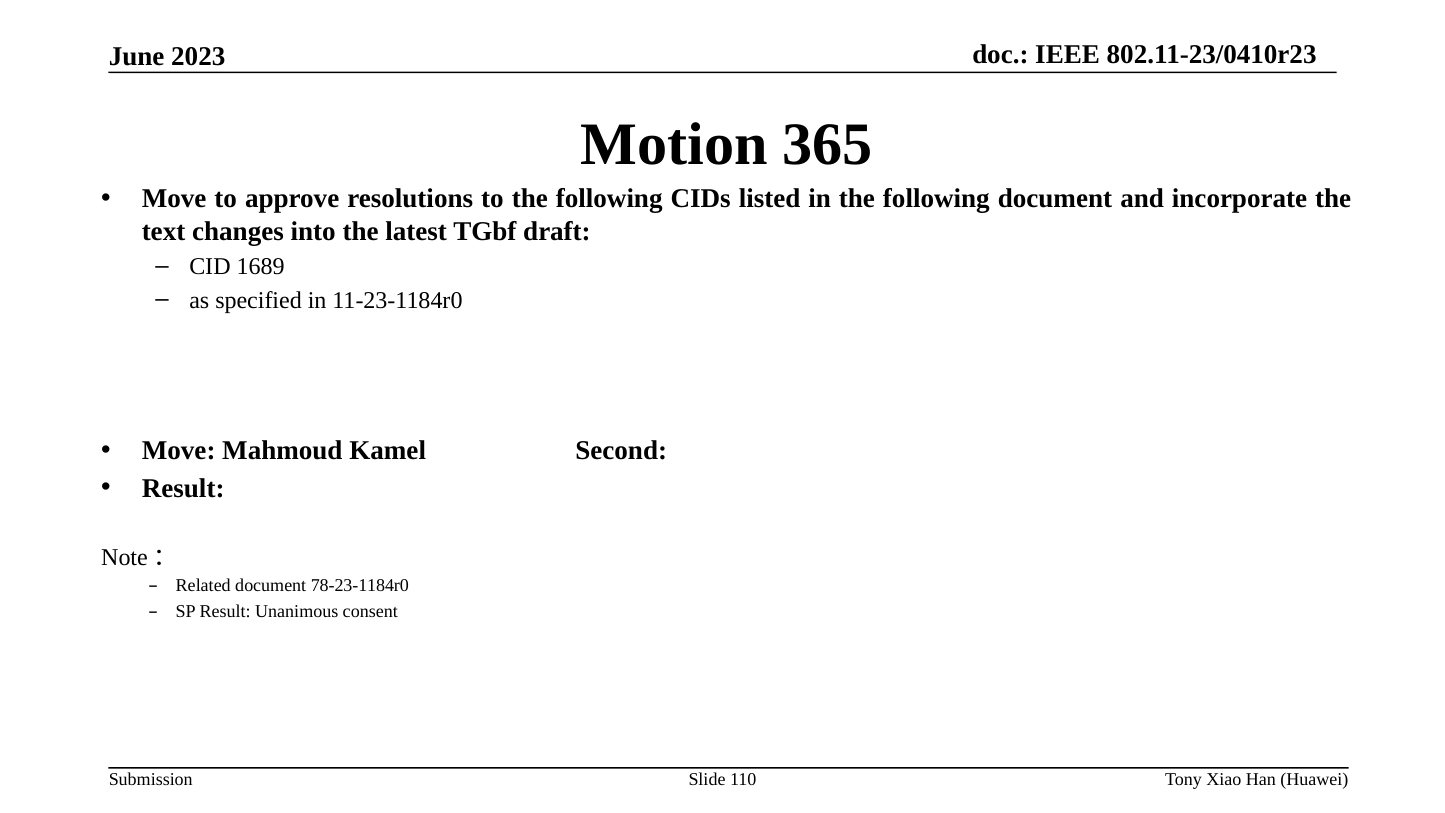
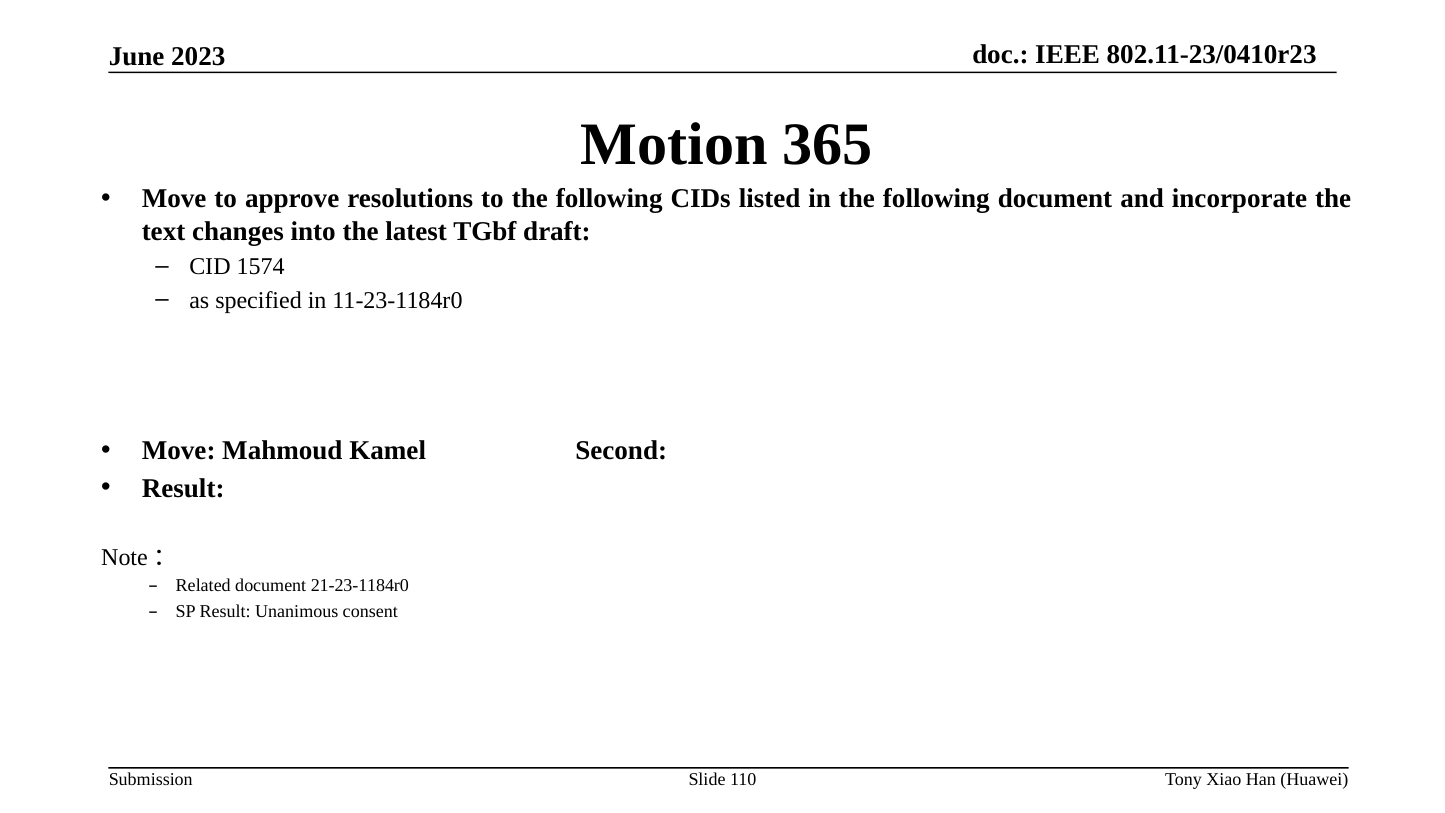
1689: 1689 -> 1574
78-23-1184r0: 78-23-1184r0 -> 21-23-1184r0
